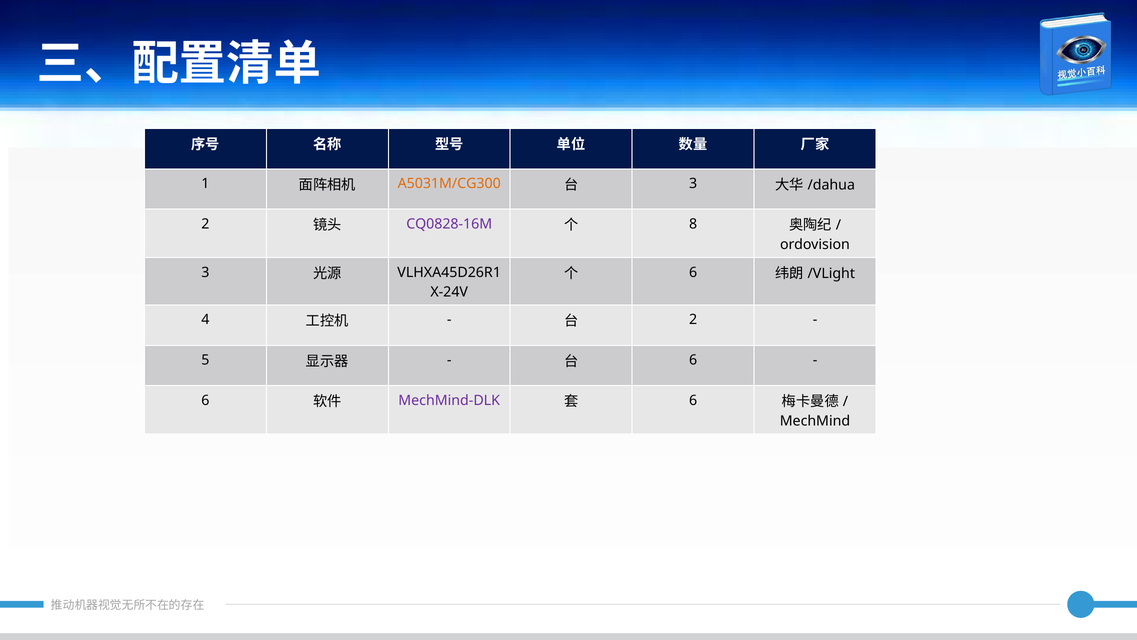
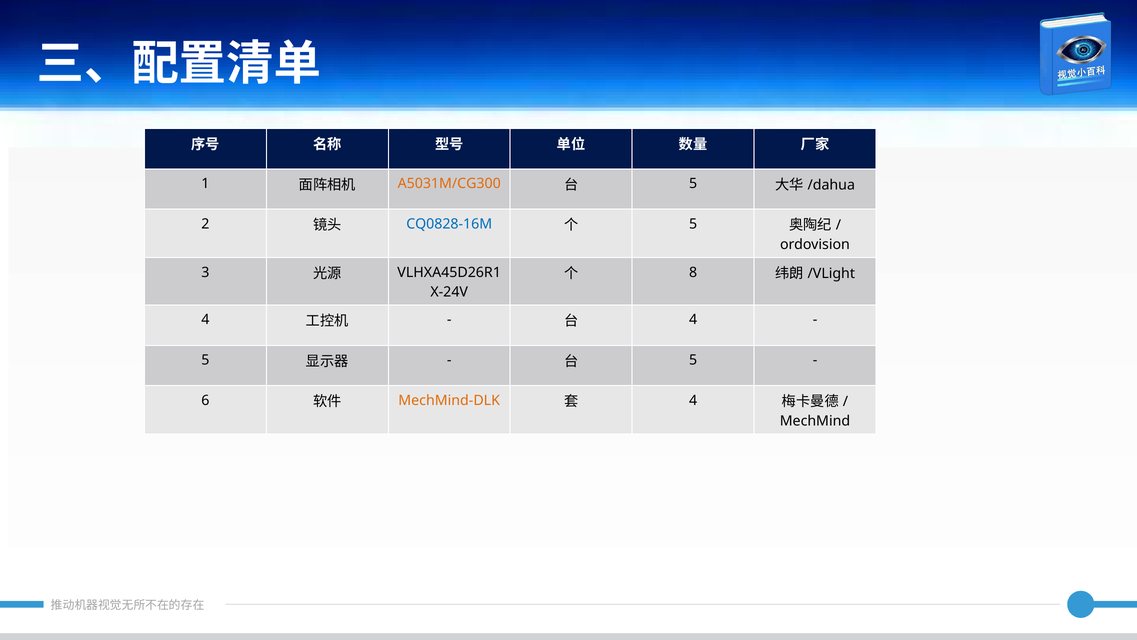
3 at (693, 183): 3 -> 5
CQ0828-16M colour: purple -> blue
8 at (693, 224): 8 -> 5
6 at (693, 272): 6 -> 8
2 at (693, 320): 2 -> 4
6 at (693, 360): 6 -> 5
MechMind-DLK colour: purple -> orange
6 at (693, 400): 6 -> 4
